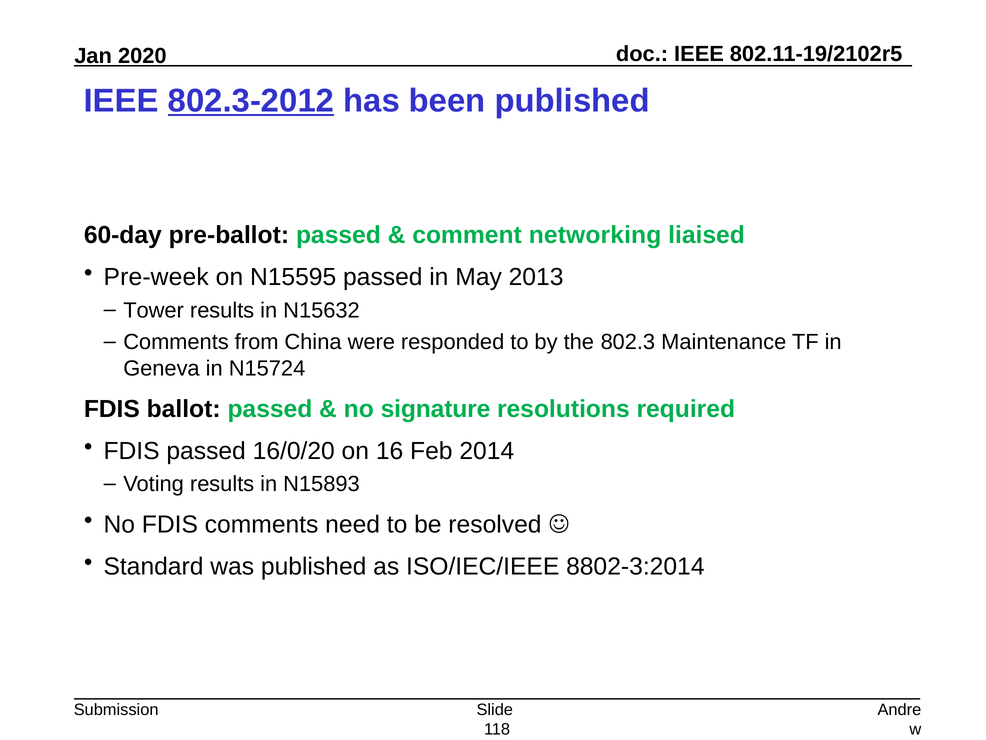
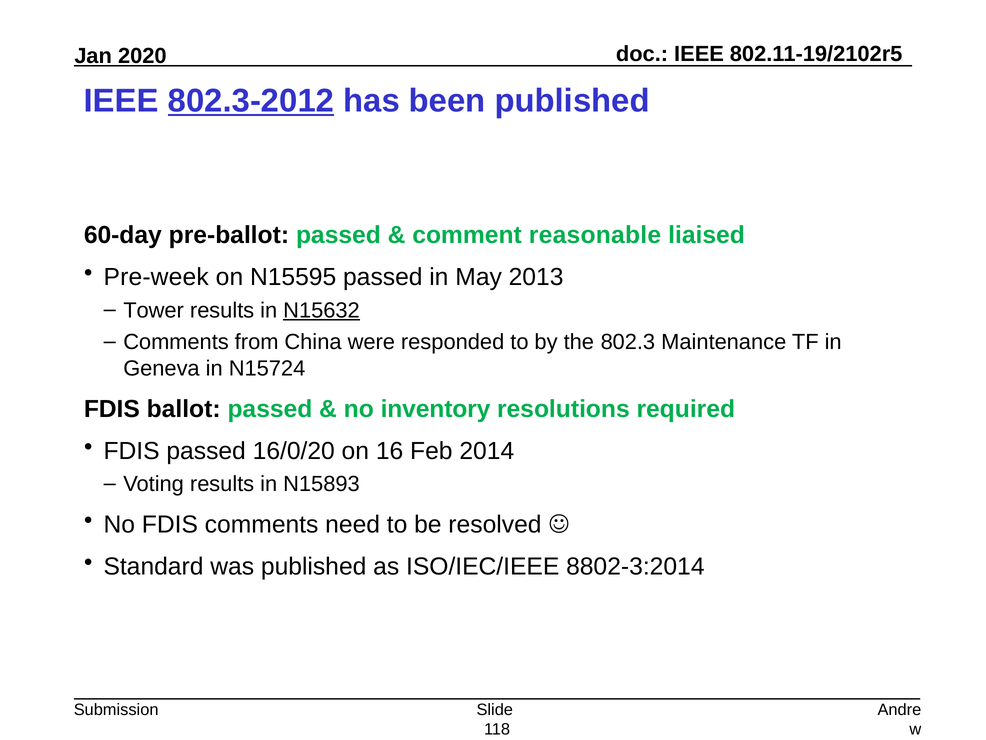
networking: networking -> reasonable
N15632 underline: none -> present
signature: signature -> inventory
